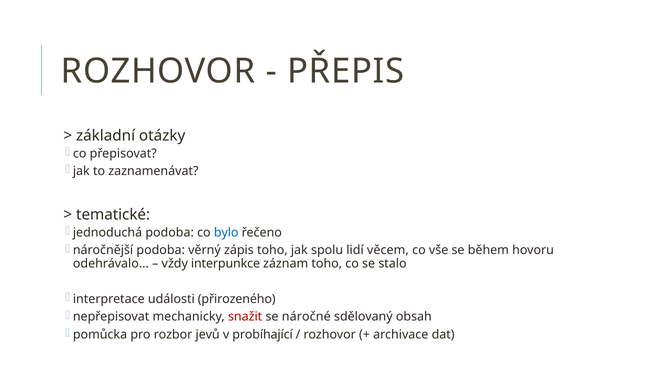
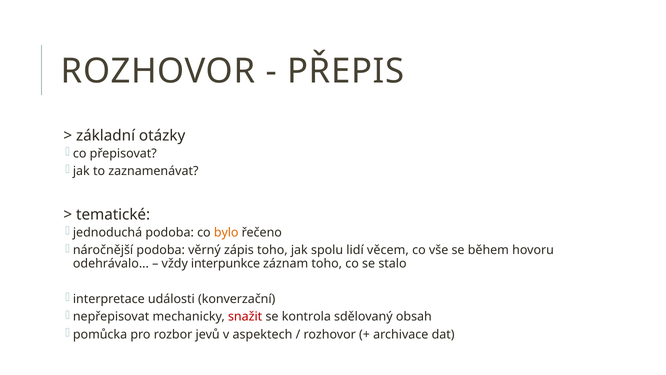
bylo colour: blue -> orange
přirozeného: přirozeného -> konverzační
náročné: náročné -> kontrola
probíhající: probíhající -> aspektech
